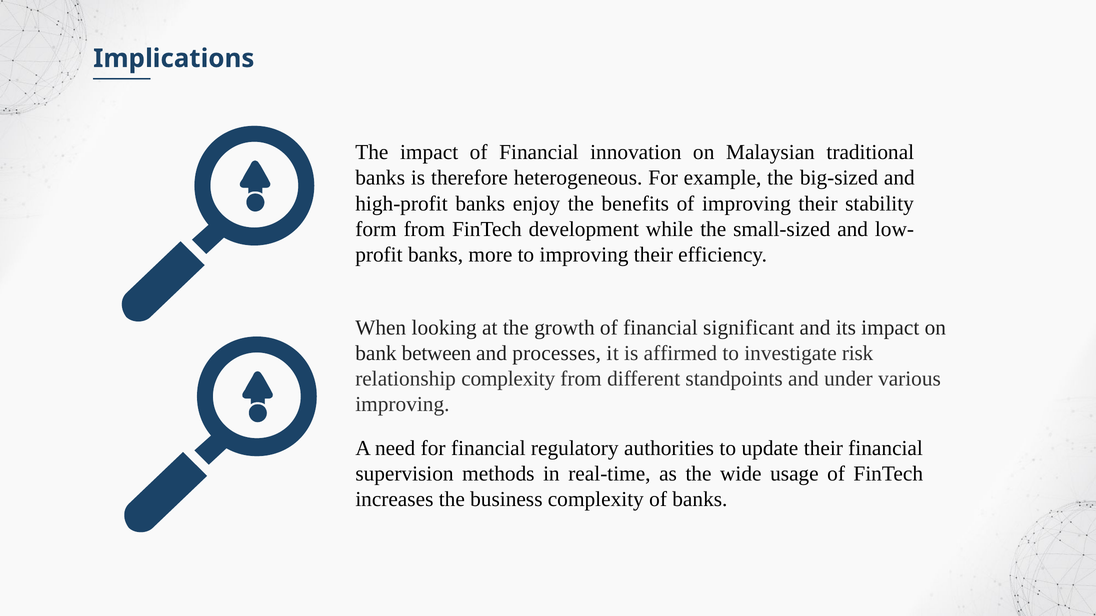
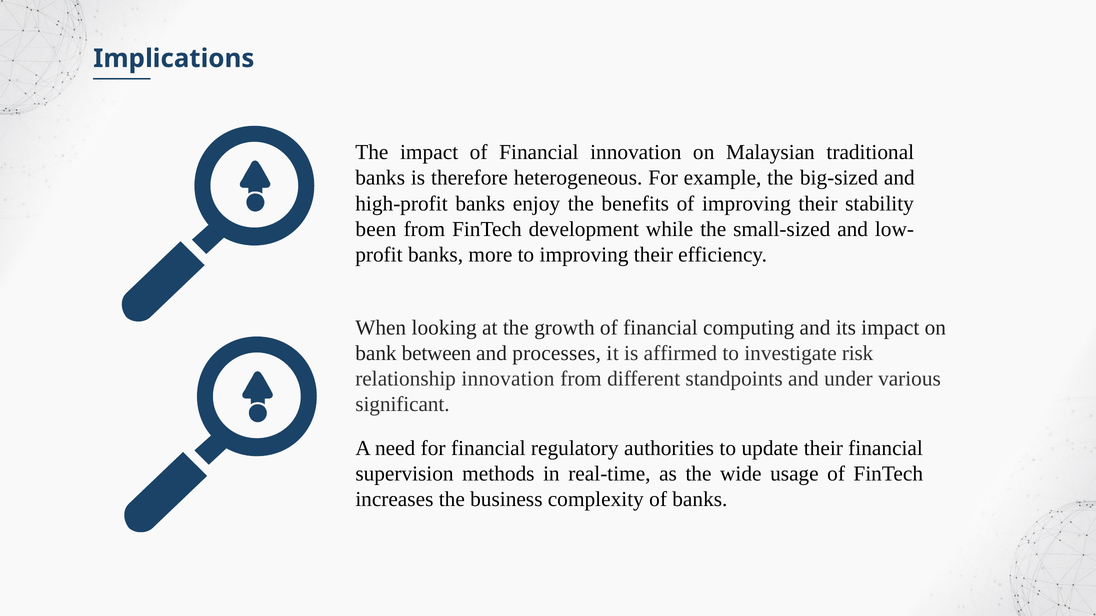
form: form -> been
significant: significant -> computing
relationship complexity: complexity -> innovation
improving at (402, 405): improving -> significant
